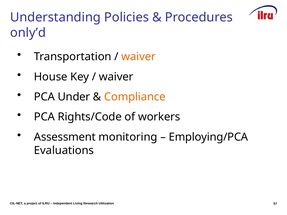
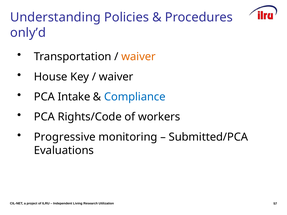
Under: Under -> Intake
Compliance colour: orange -> blue
Assessment: Assessment -> Progressive
Employing/PCA: Employing/PCA -> Submitted/PCA
